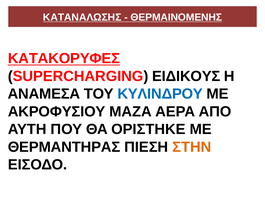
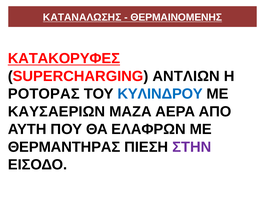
ΕΙΔΙΚΟΥΣ: ΕΙΔΙΚΟΥΣ -> ΑΝΤΛΙΩΝ
ΑΝΑΜΕΣΑ: ΑΝΑΜΕΣΑ -> ΡΟΤΟΡΑΣ
ΑΚΡΟΦΥΣΙΟΥ: ΑΚΡΟΦΥΣΙΟΥ -> ΚΑΥΣΑΕΡΙΩΝ
ΟΡΙΣΤΗΚΕ: ΟΡΙΣΤΗΚΕ -> ΕΛΑΦΡΩΝ
ΣΤΗΝ colour: orange -> purple
